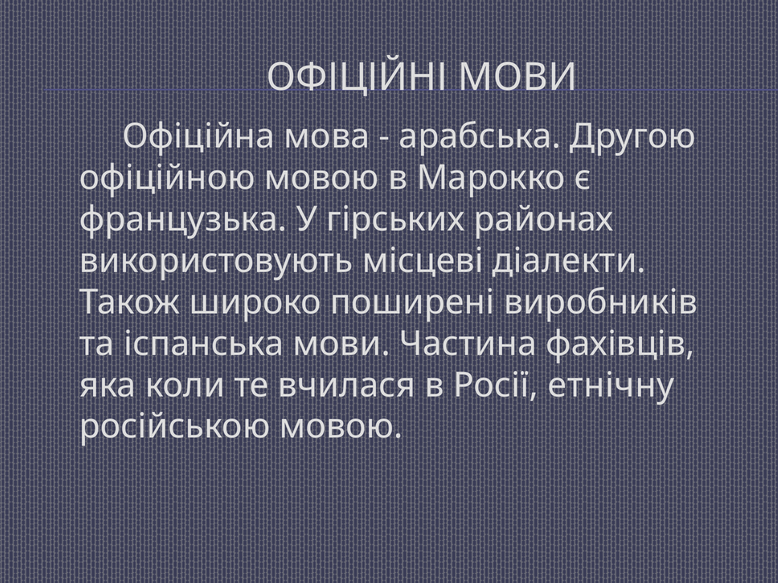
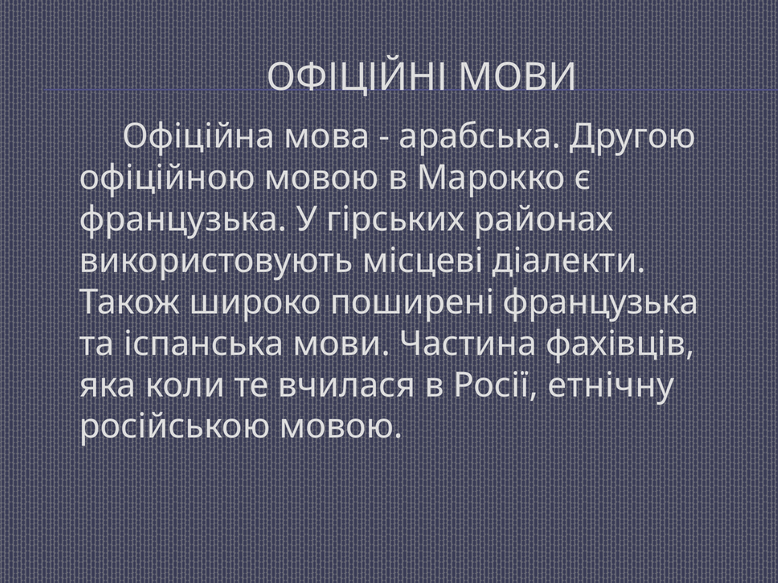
поширені виробників: виробників -> французька
